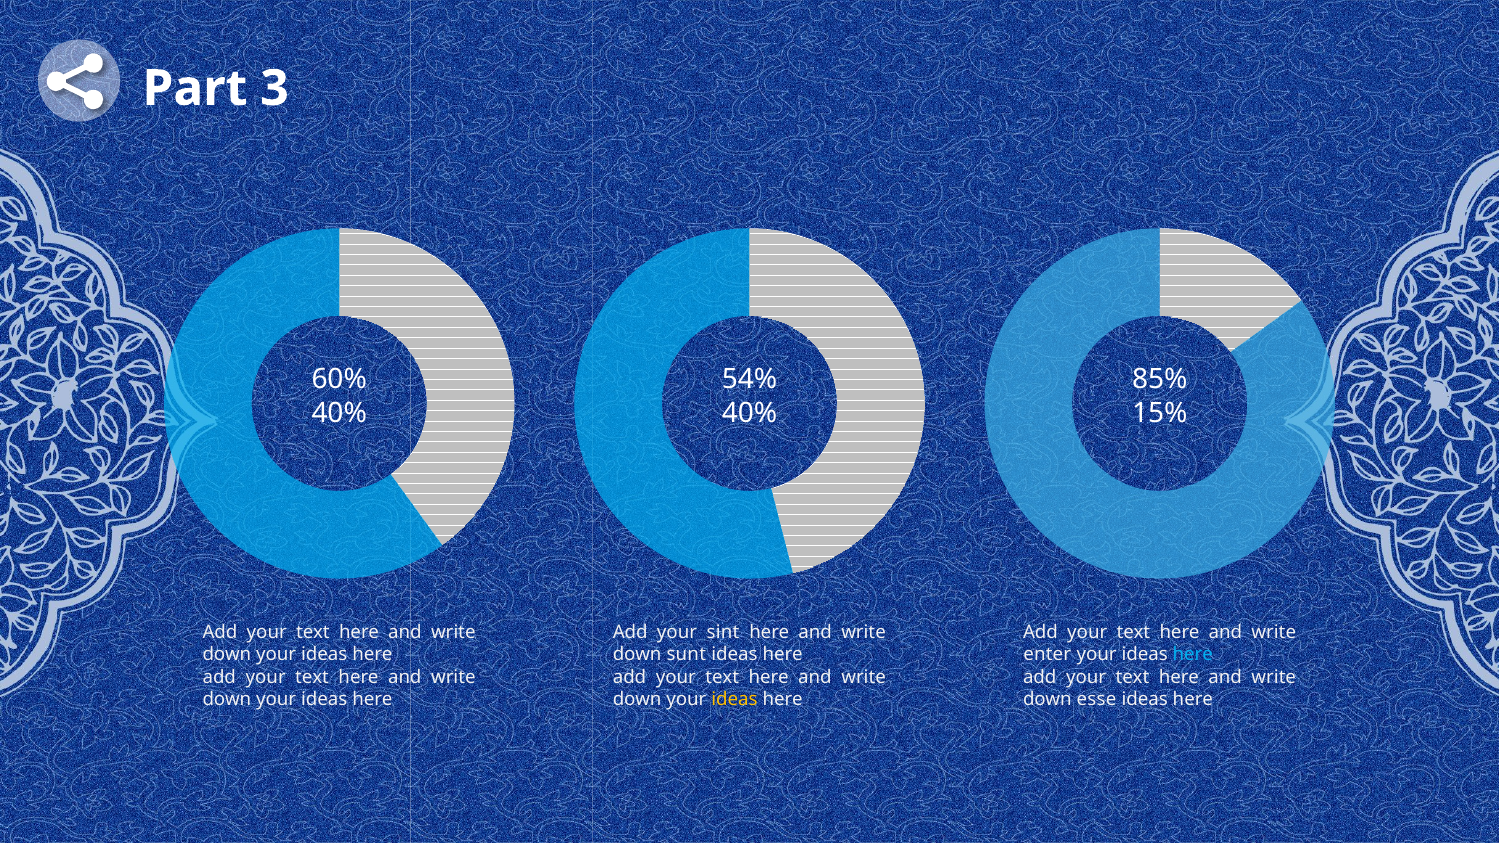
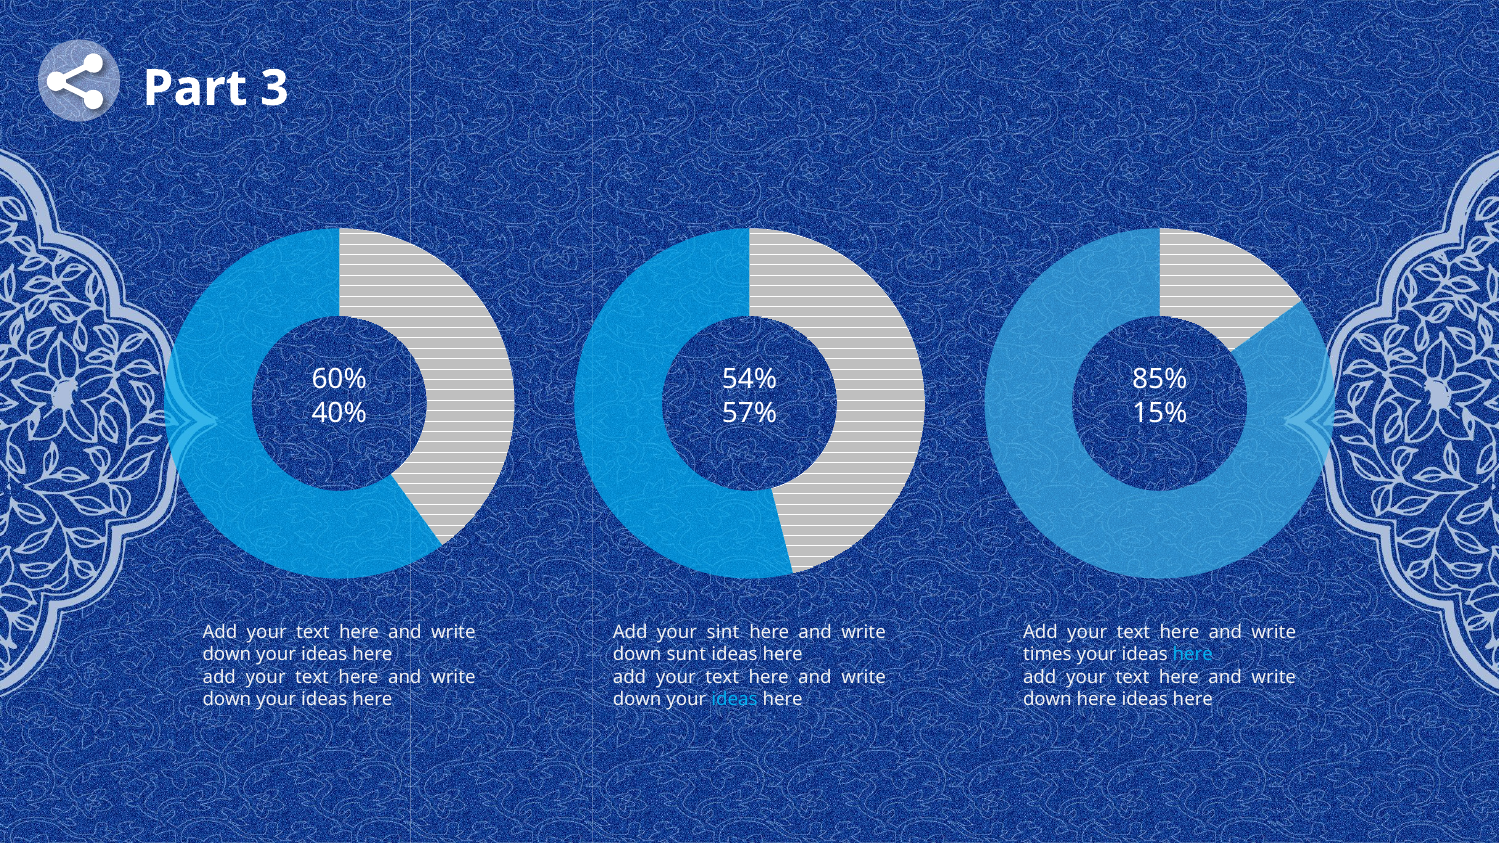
40% at (750, 413): 40% -> 57%
enter: enter -> times
ideas at (735, 700) colour: yellow -> light blue
down esse: esse -> here
